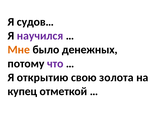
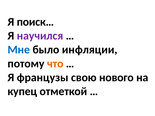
судов…: судов… -> поиск…
Мне colour: orange -> blue
денежных: денежных -> инфляции
что colour: purple -> orange
открытию: открытию -> французы
золота: золота -> нового
